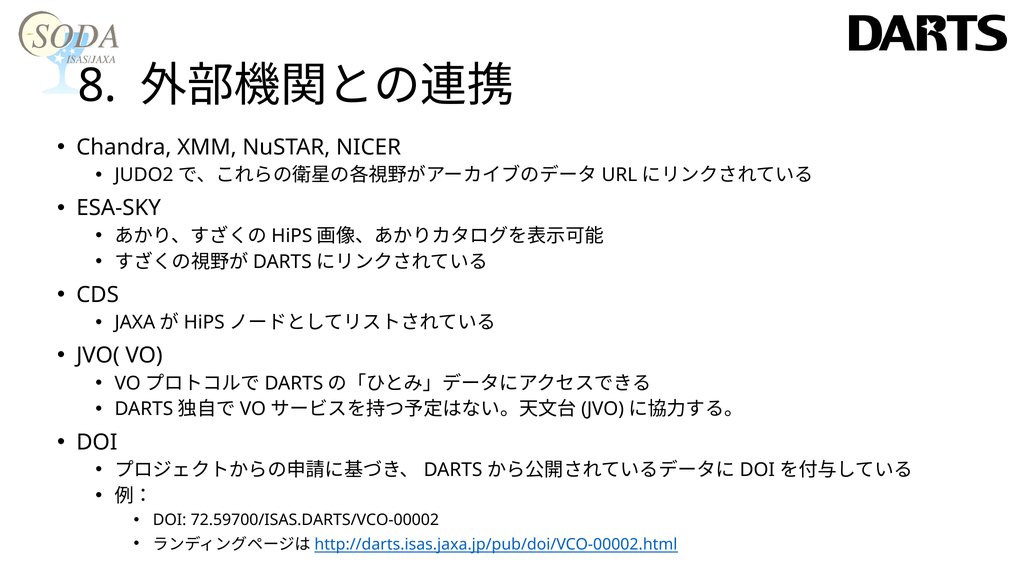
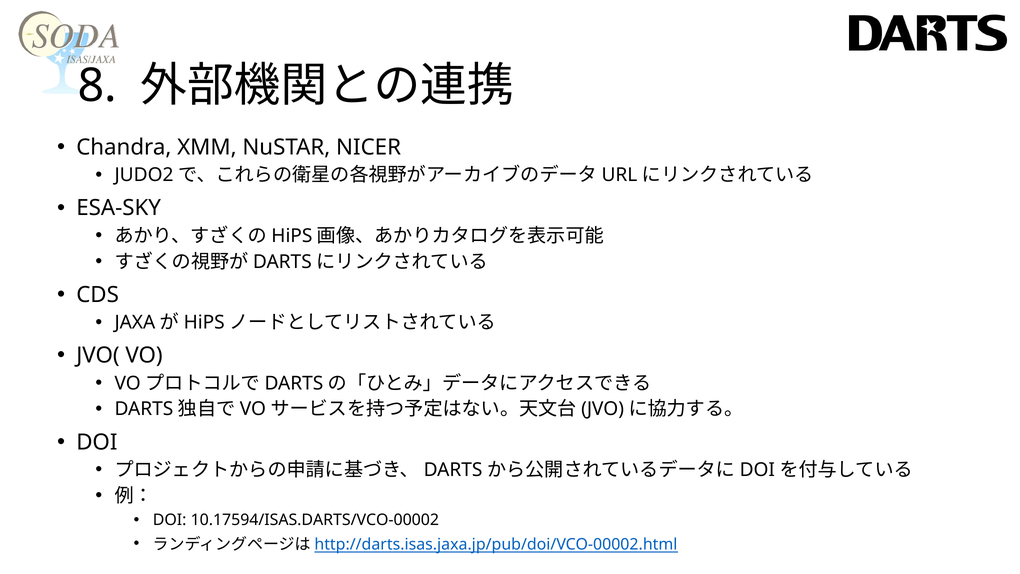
72.59700/ISAS.DARTS/VCO-00002: 72.59700/ISAS.DARTS/VCO-00002 -> 10.17594/ISAS.DARTS/VCO-00002
